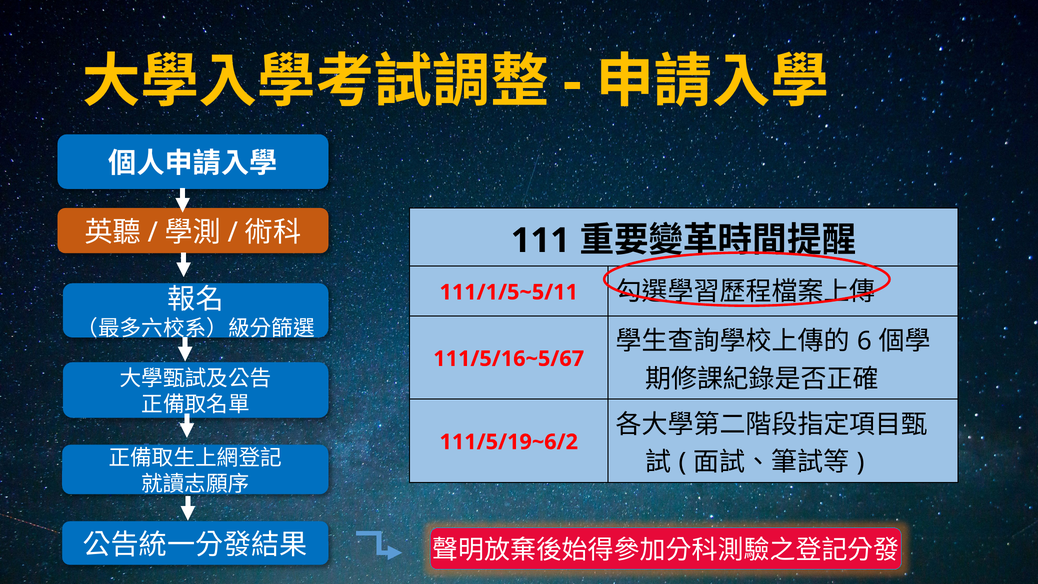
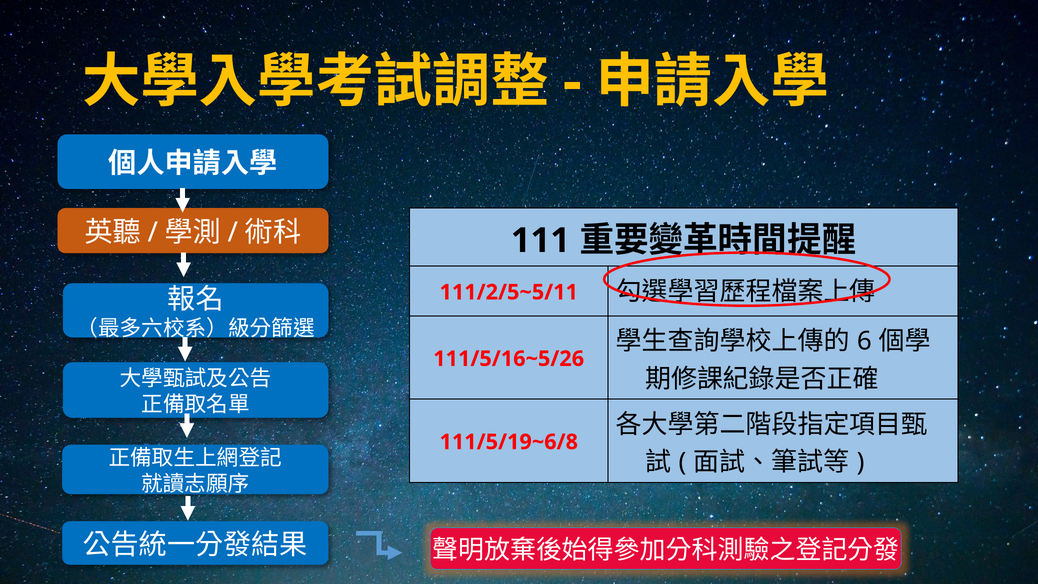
111/1/5~5/11: 111/1/5~5/11 -> 111/2/5~5/11
111/5/16~5/67: 111/5/16~5/67 -> 111/5/16~5/26
111/5/19~6/2: 111/5/19~6/2 -> 111/5/19~6/8
